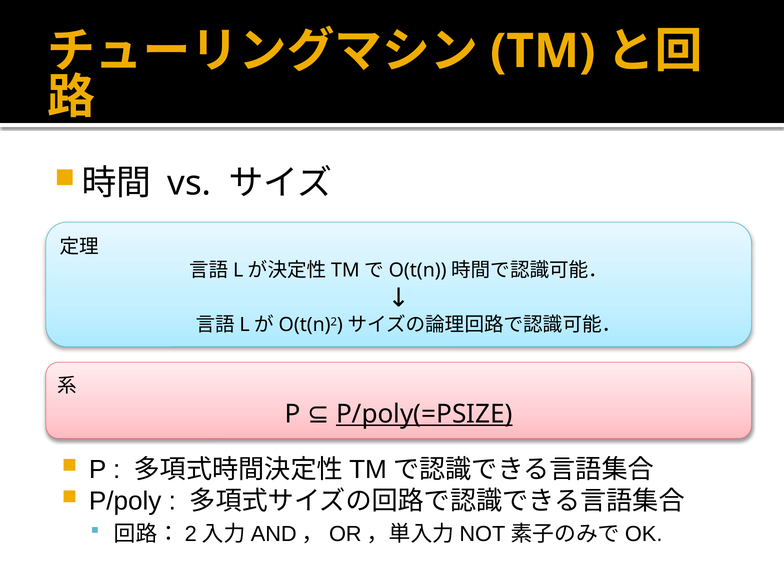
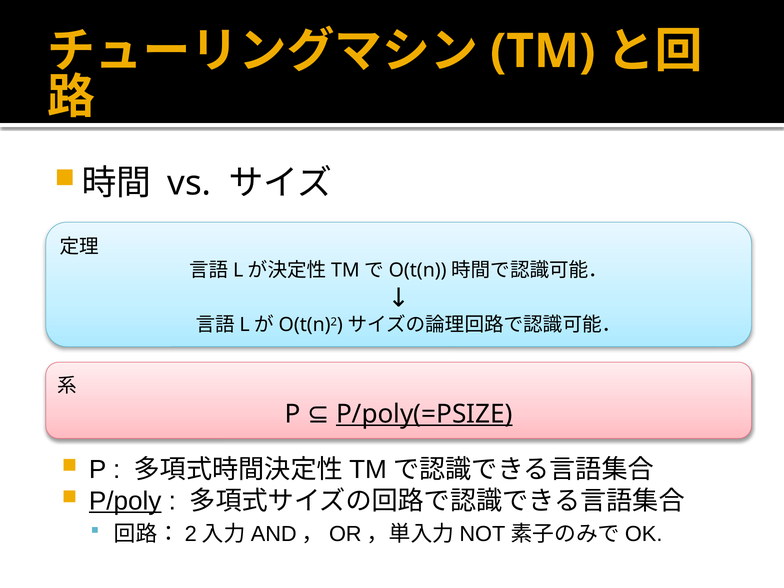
P/poly underline: none -> present
